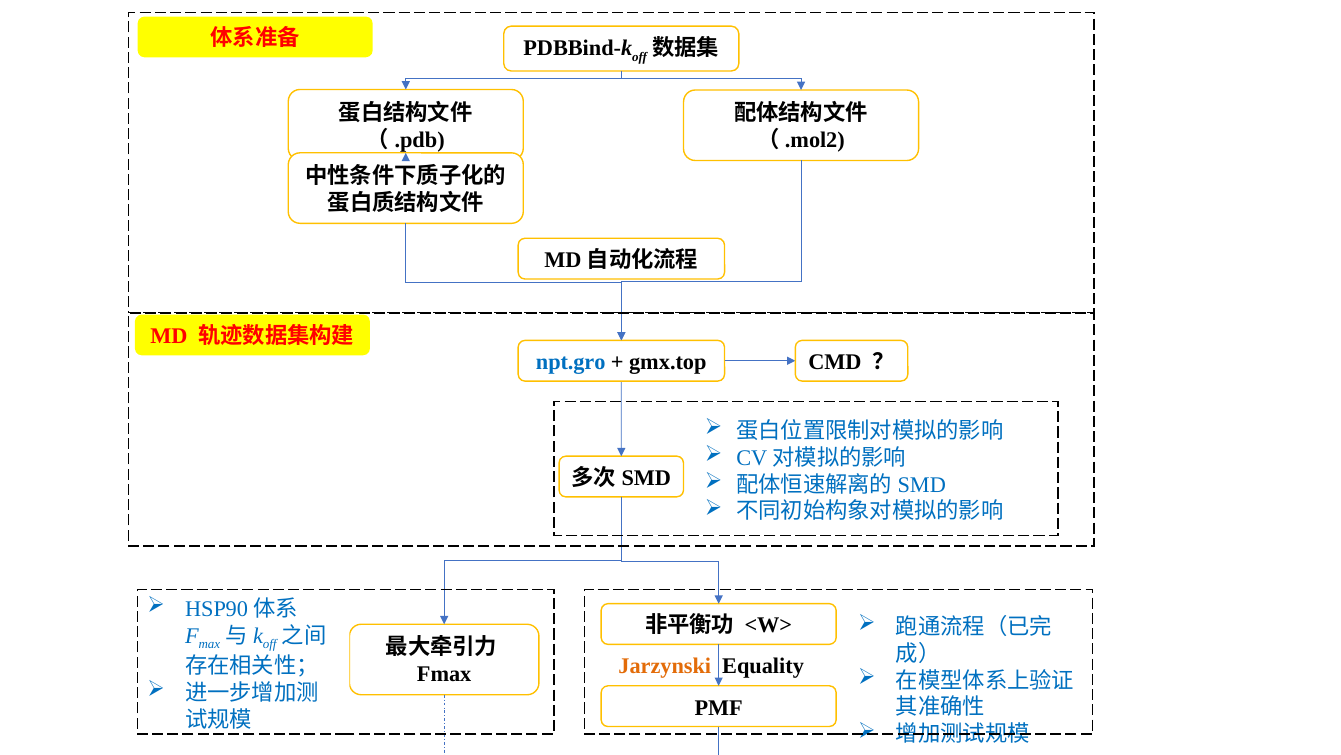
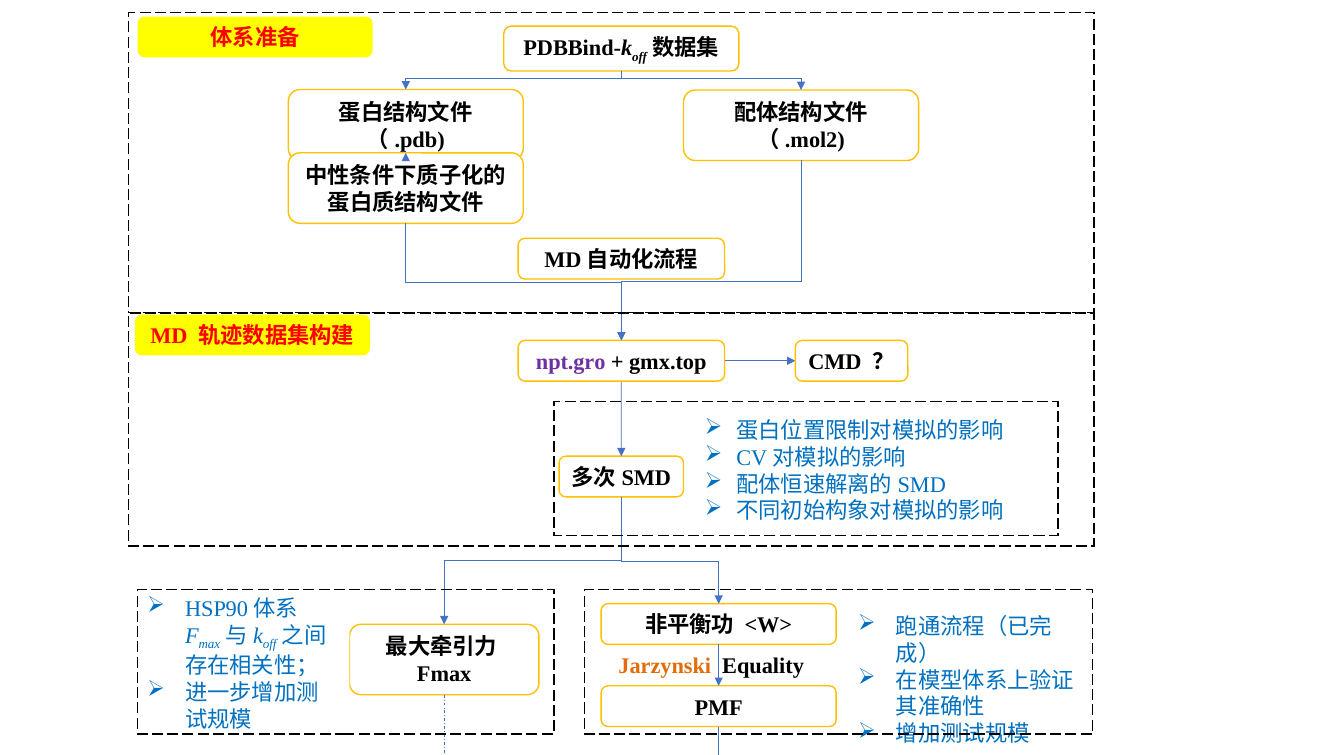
npt.gro colour: blue -> purple
